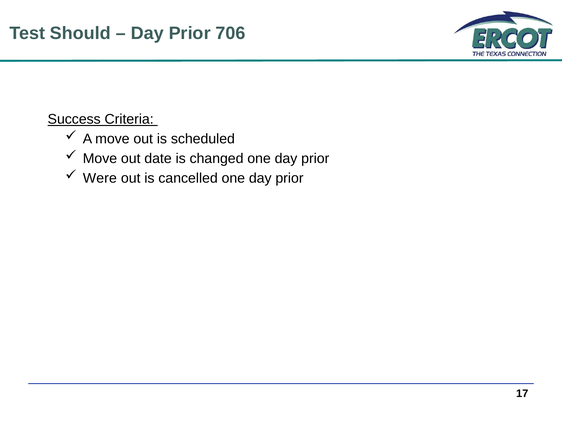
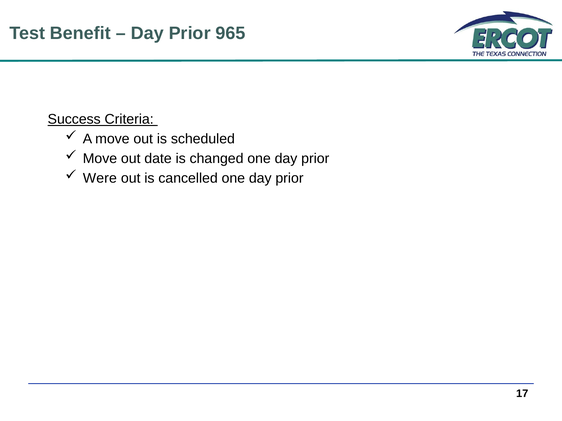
Should: Should -> Benefit
706: 706 -> 965
